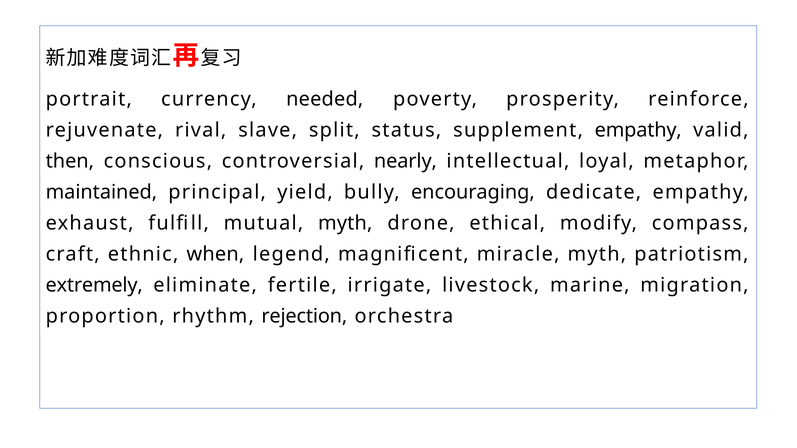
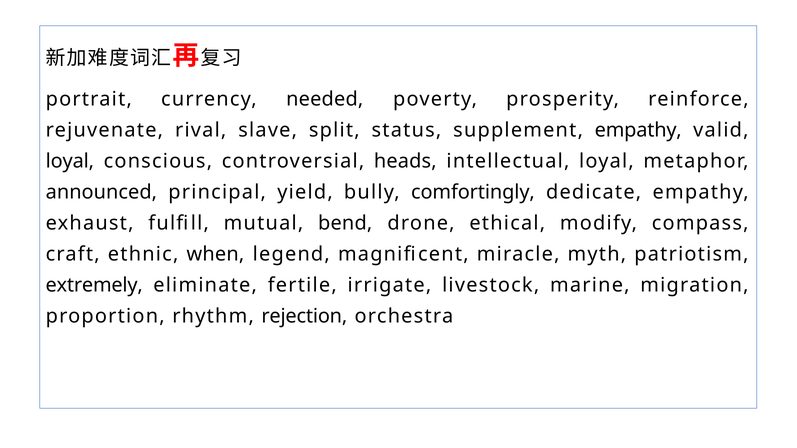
then at (70, 161): then -> loyal
nearly: nearly -> heads
maintained: maintained -> announced
encouraging: encouraging -> comfortingly
mutual myth: myth -> bend
